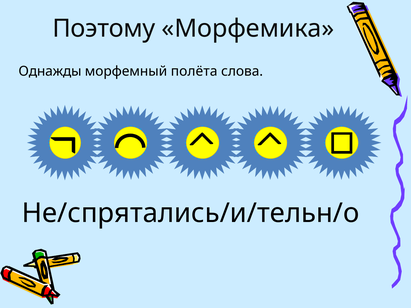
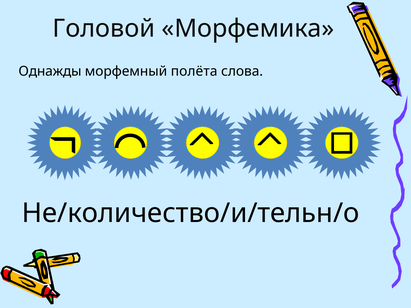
Поэтому: Поэтому -> Головой
Не/спрятались/и/тельн/о: Не/спрятались/и/тельн/о -> Не/количество/и/тельн/о
